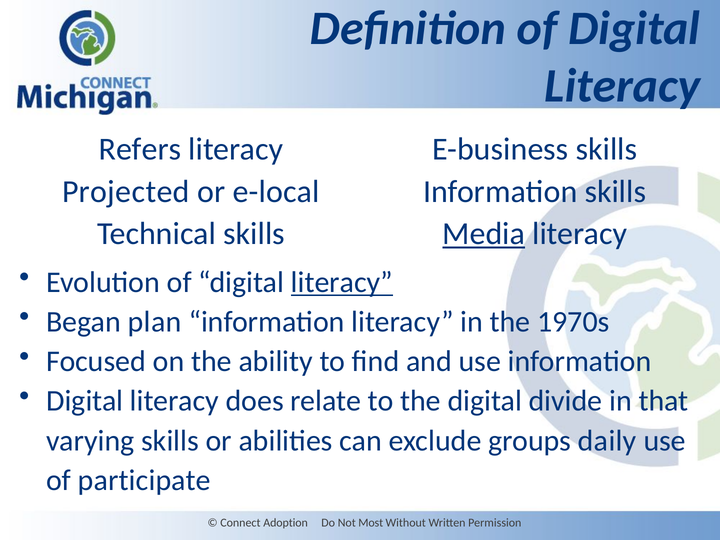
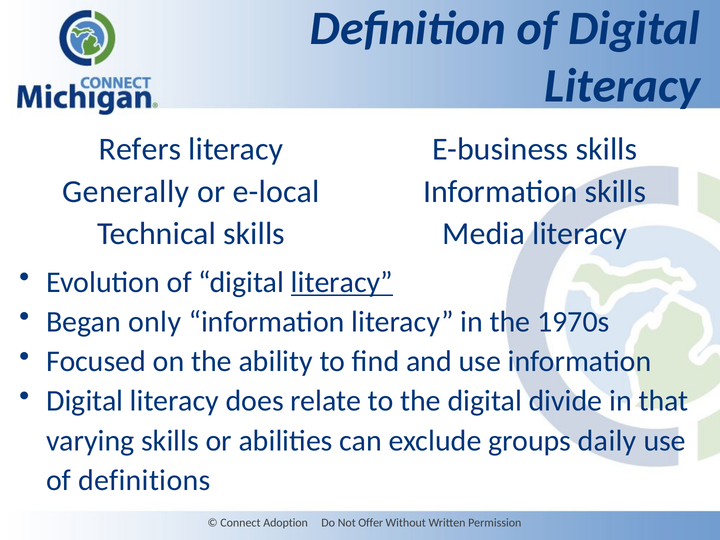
Projected: Projected -> Generally
Media underline: present -> none
plan: plan -> only
participate: participate -> definitions
Most: Most -> Offer
